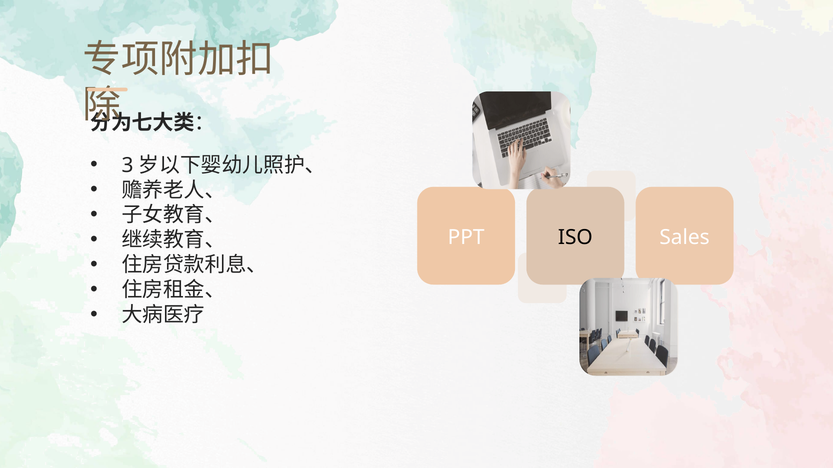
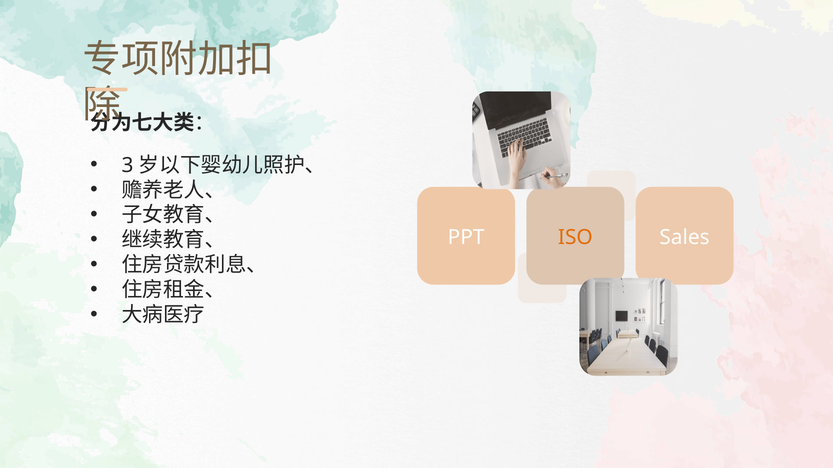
ISO colour: black -> orange
